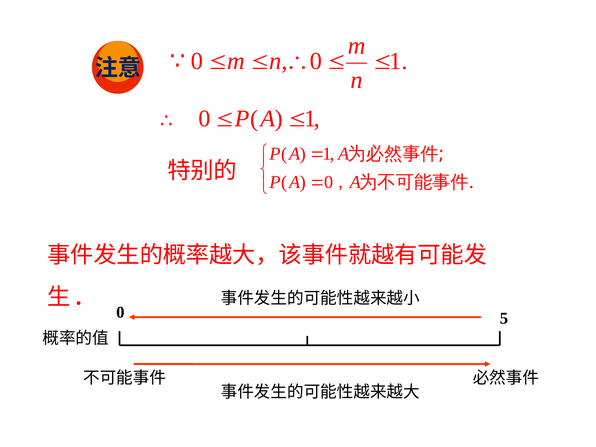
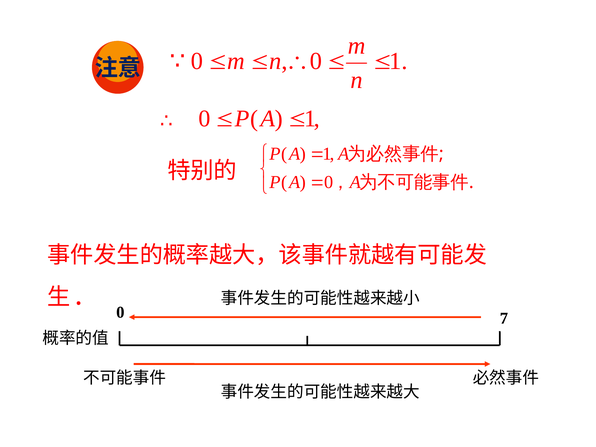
5: 5 -> 7
